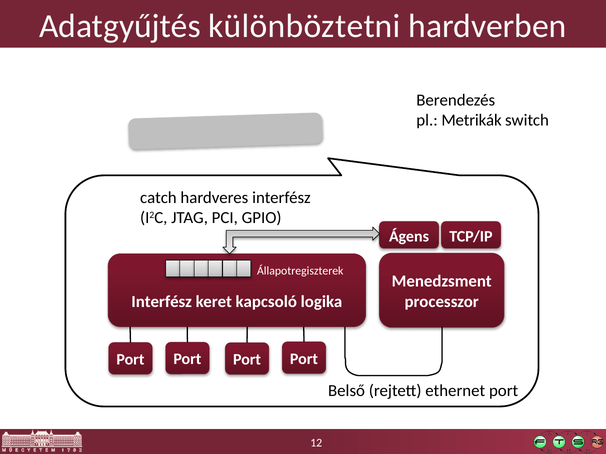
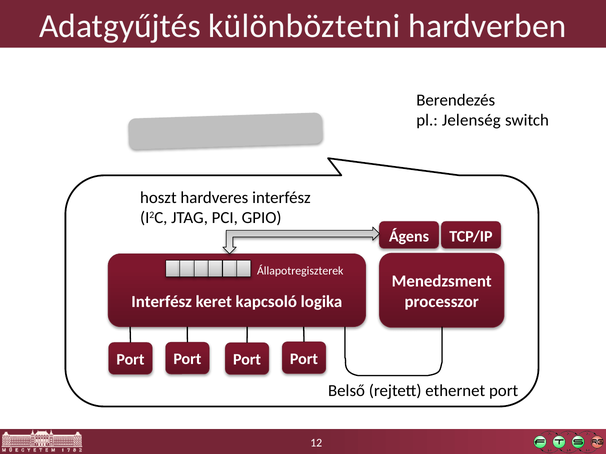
Metrikák: Metrikák -> Jelenség
catch: catch -> hoszt
